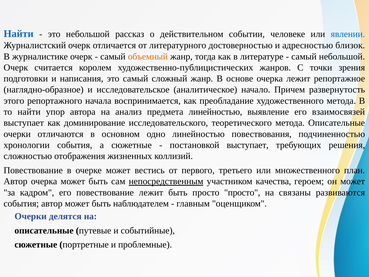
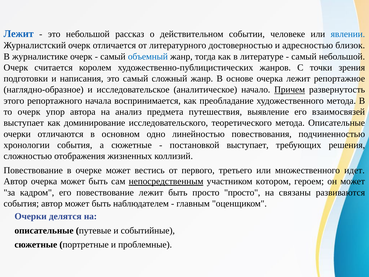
Найти at (19, 34): Найти -> Лежит
объемный colour: orange -> blue
Причем underline: none -> present
то найти: найти -> очерк
предмета линейностью: линейностью -> путешествия
план: план -> идет
качества: качества -> котором
